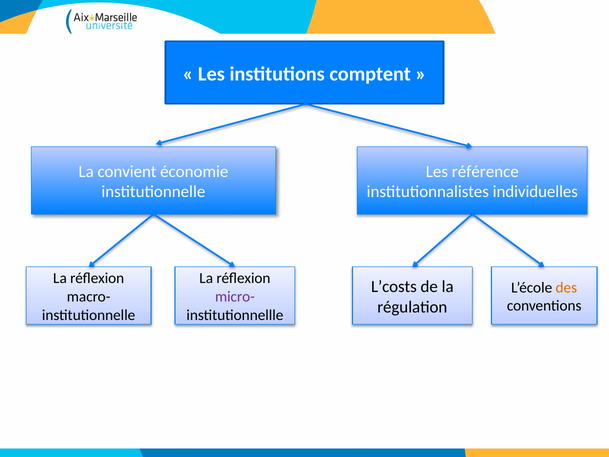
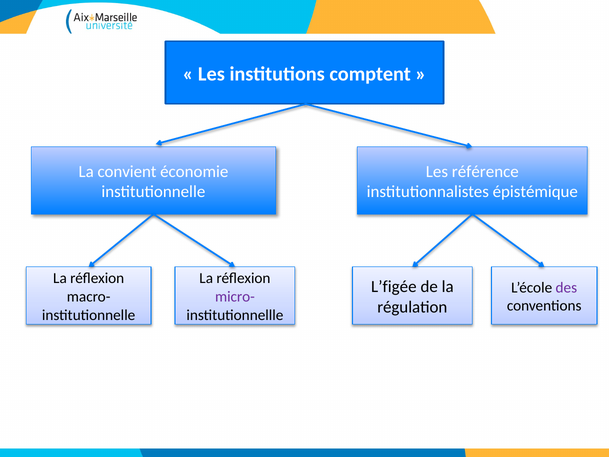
individuelles: individuelles -> épistémique
L’costs: L’costs -> L’figée
des colour: orange -> purple
